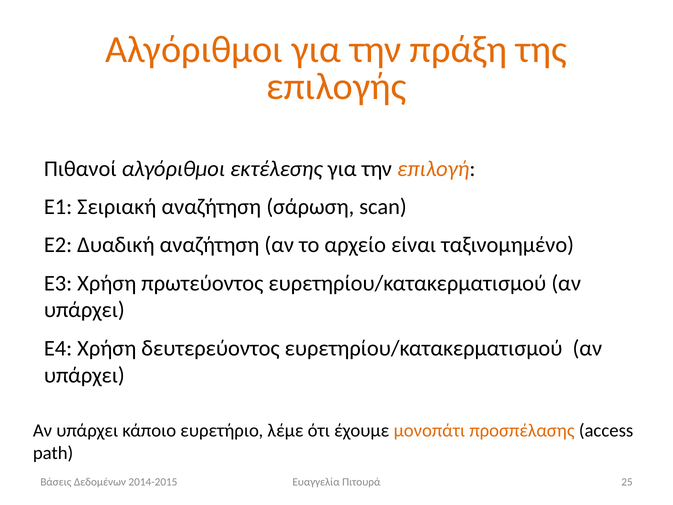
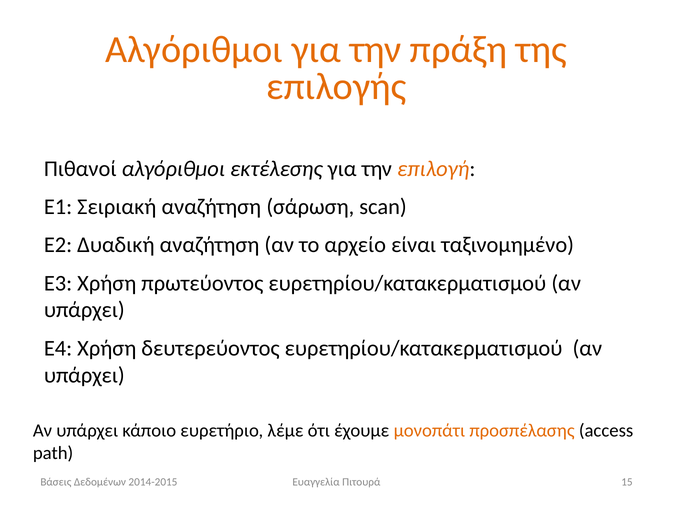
25: 25 -> 15
